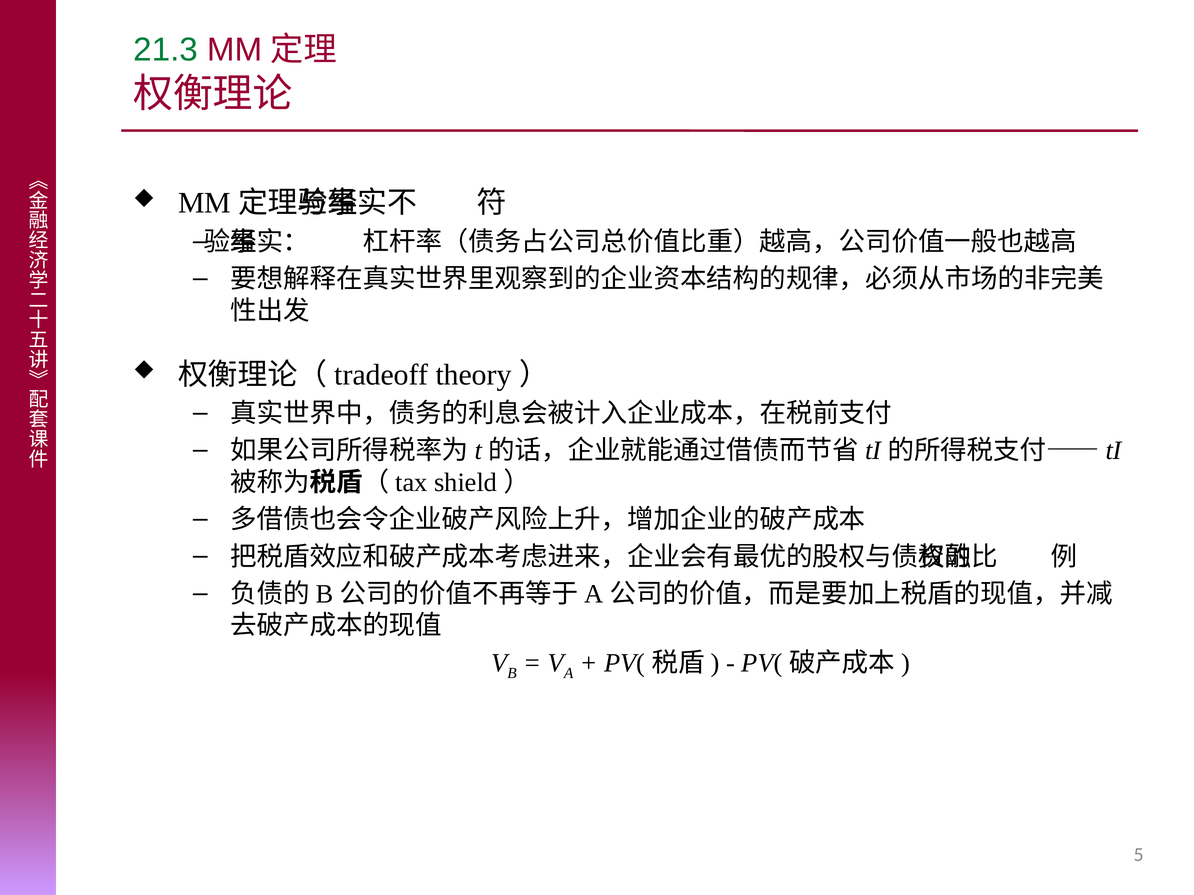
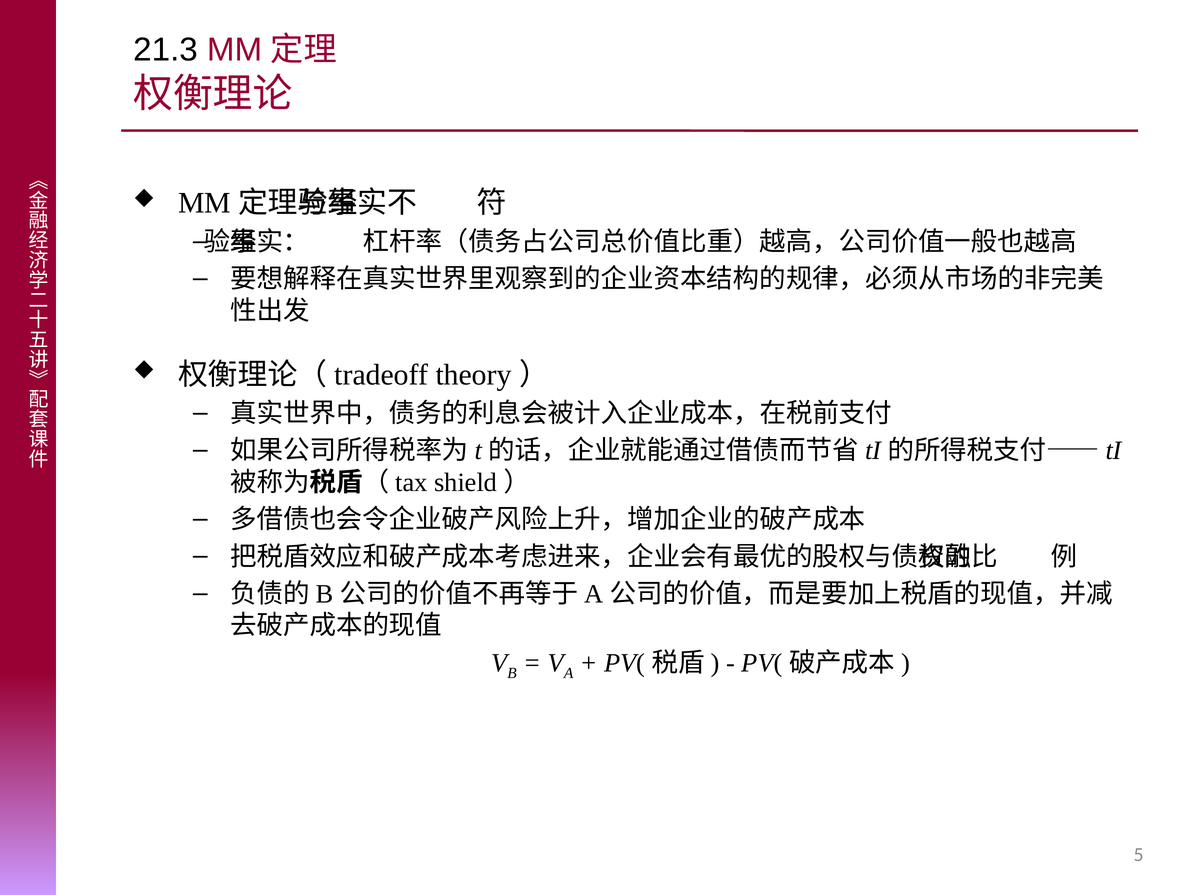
21.3 colour: green -> black
